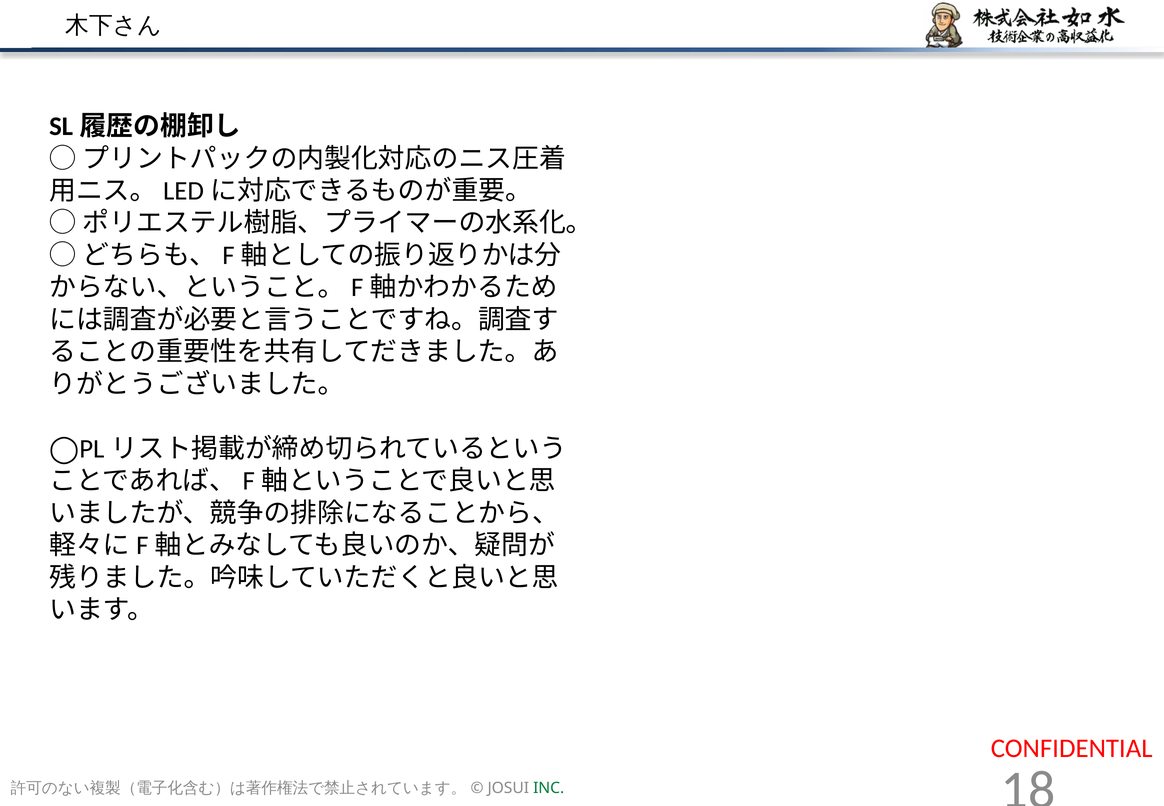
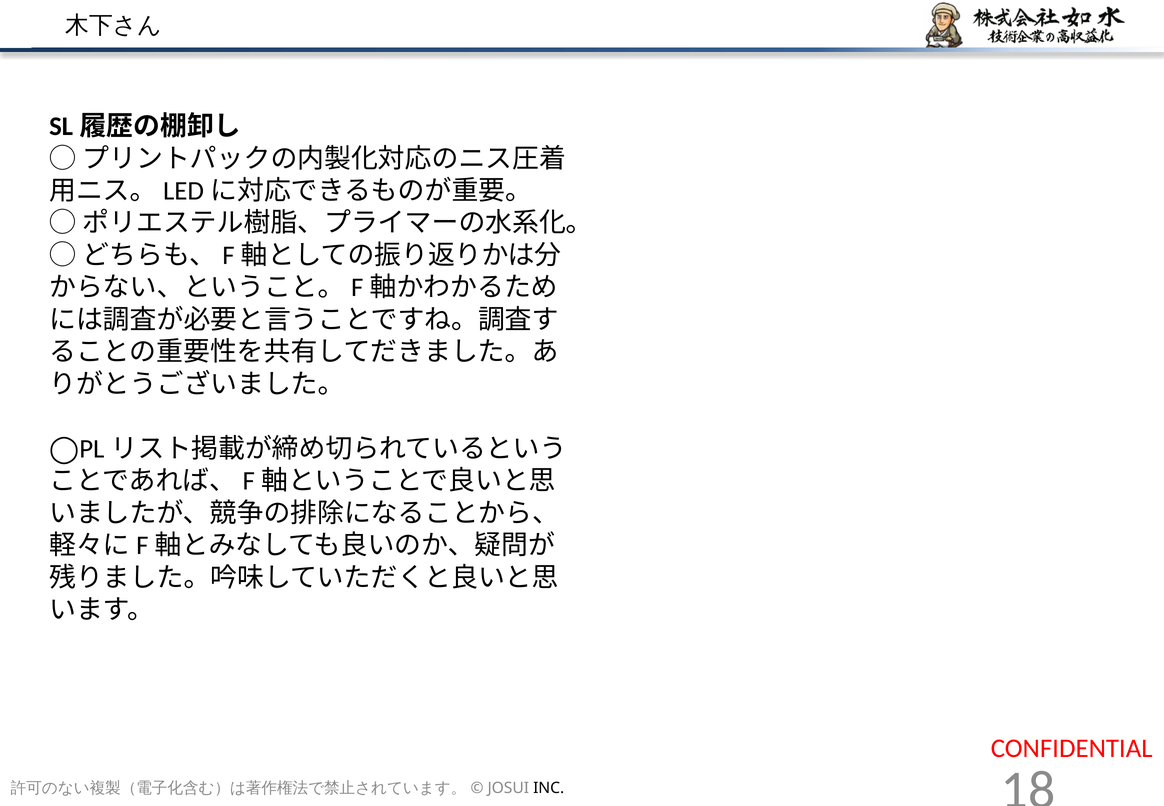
INC colour: green -> black
